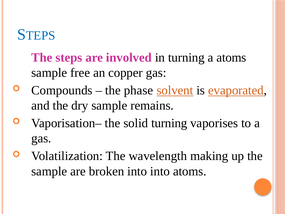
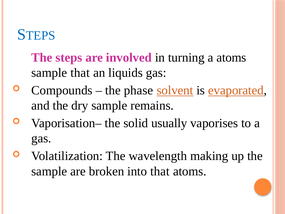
sample free: free -> that
copper: copper -> liquids
solid turning: turning -> usually
into into: into -> that
